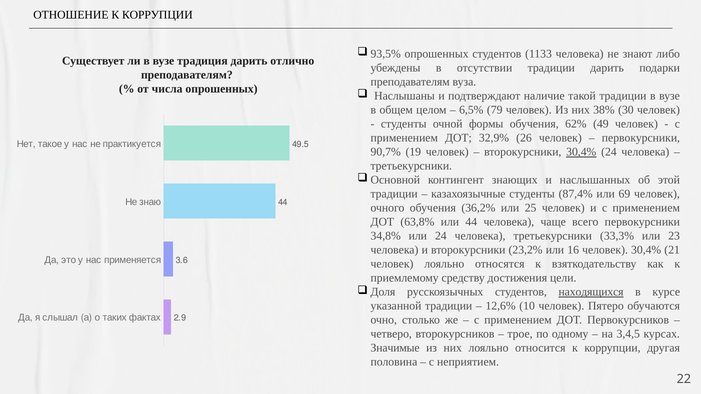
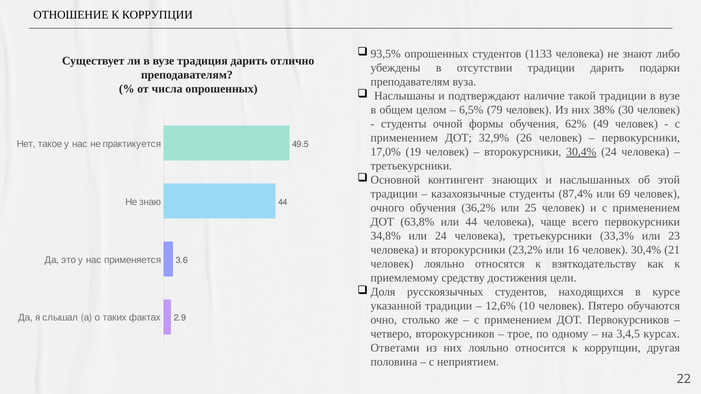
90,7%: 90,7% -> 17,0%
находящихся underline: present -> none
Значимые: Значимые -> Ответами
